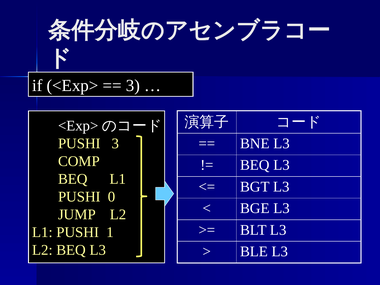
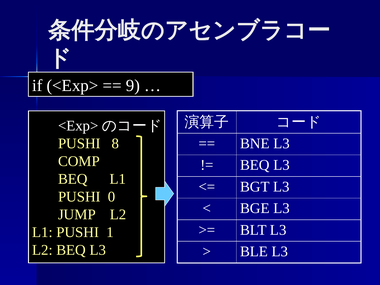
3 at (133, 85): 3 -> 9
PUSHI 3: 3 -> 8
